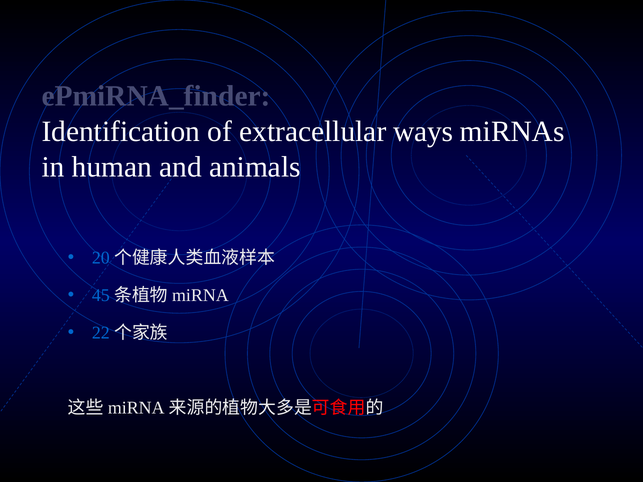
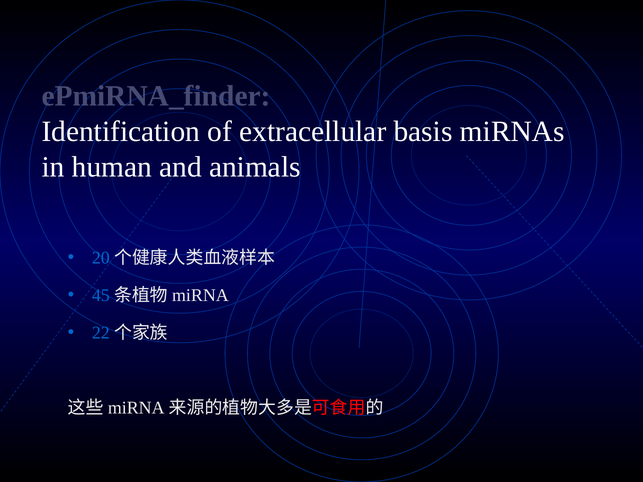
ways: ways -> basis
